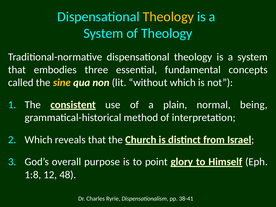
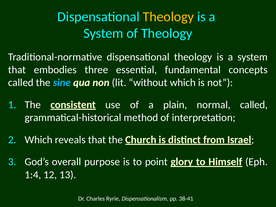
sine colour: yellow -> light blue
normal being: being -> called
1:8: 1:8 -> 1:4
48: 48 -> 13
